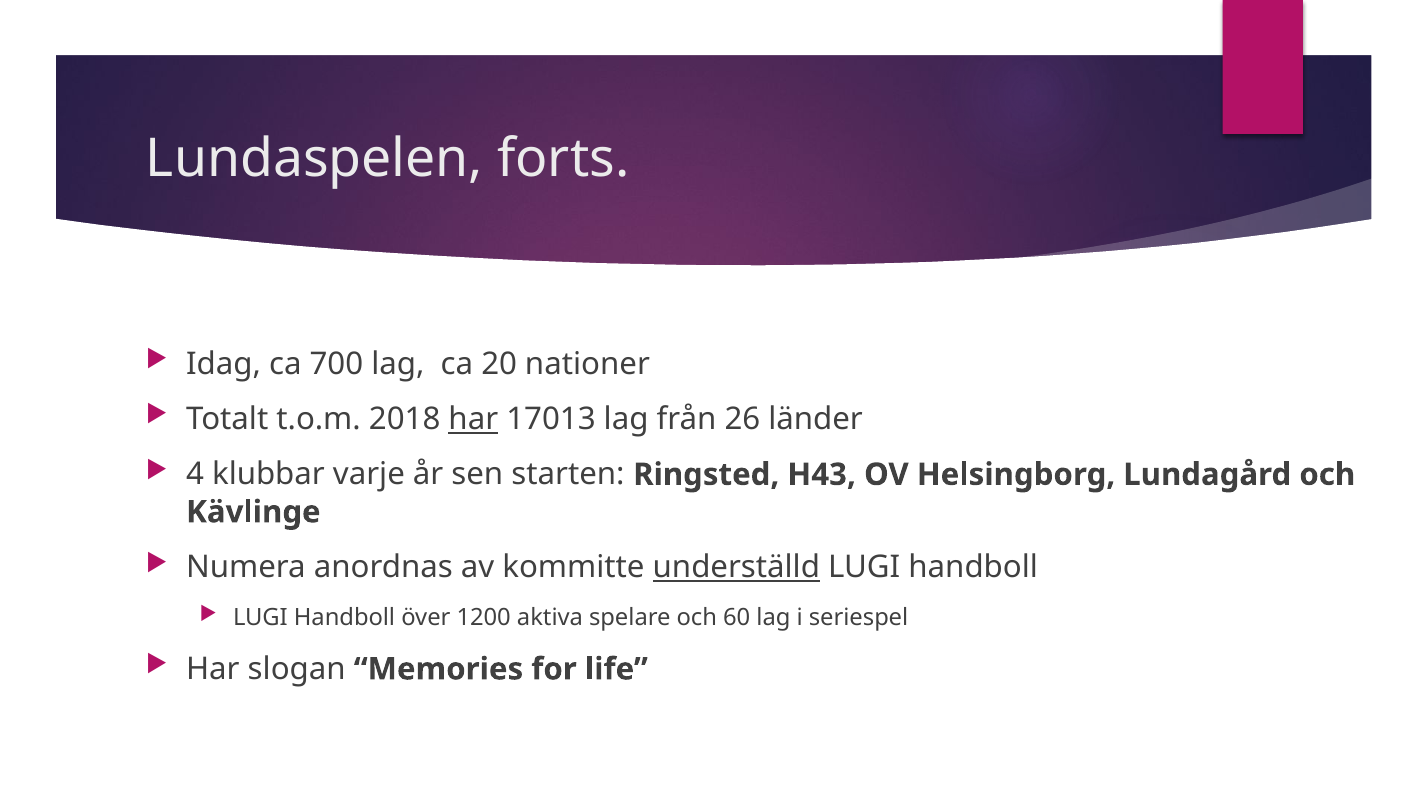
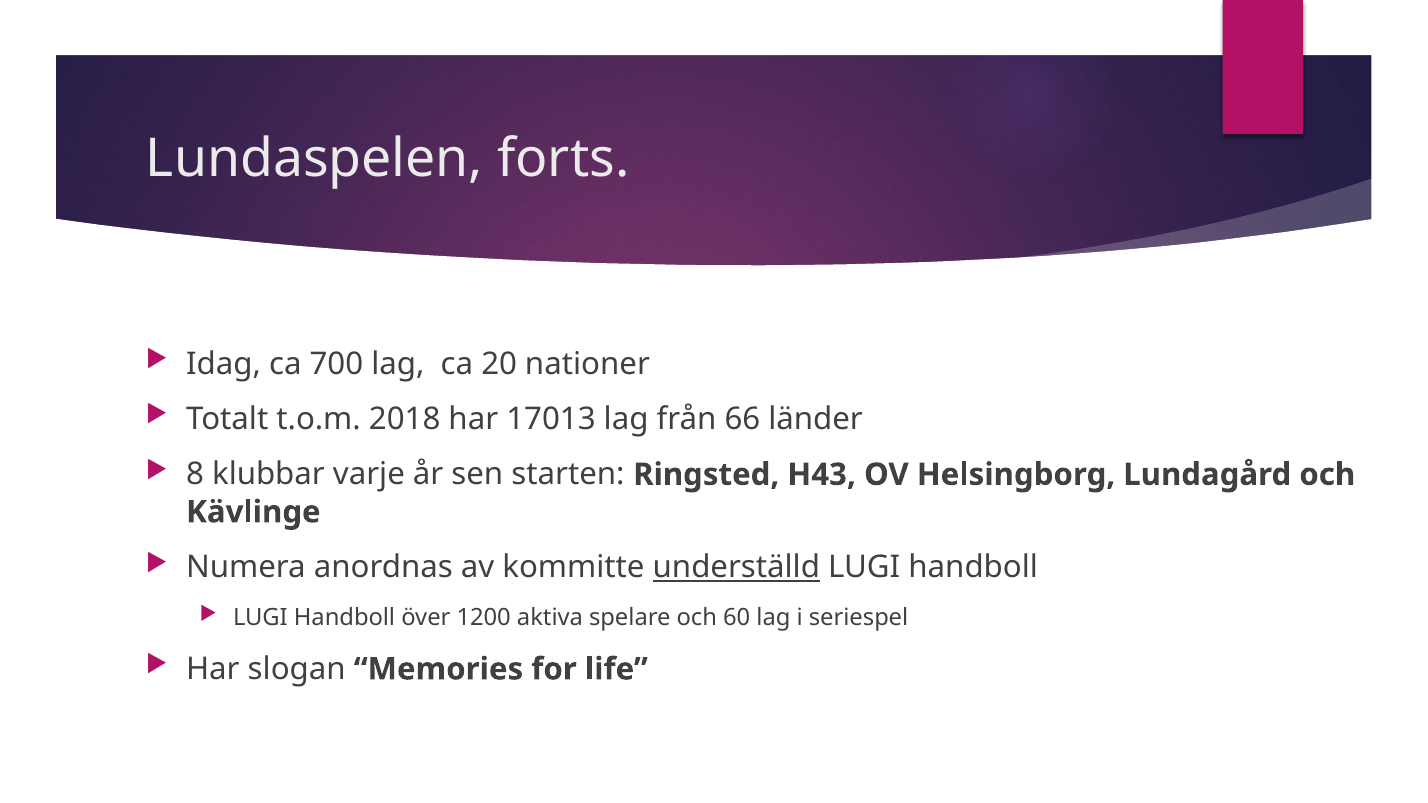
har at (473, 419) underline: present -> none
26: 26 -> 66
4: 4 -> 8
